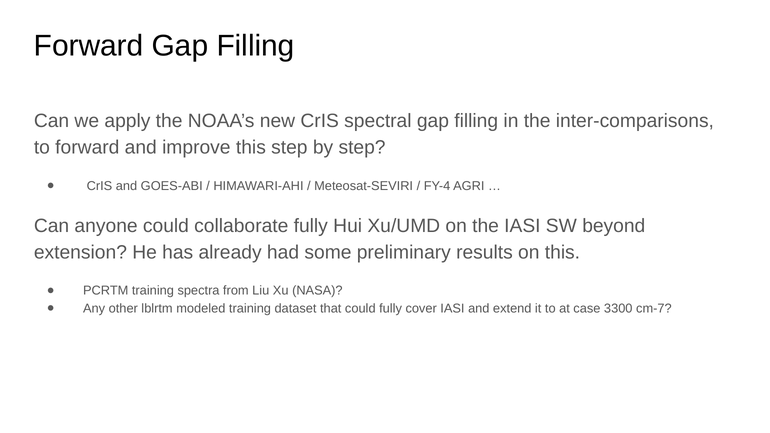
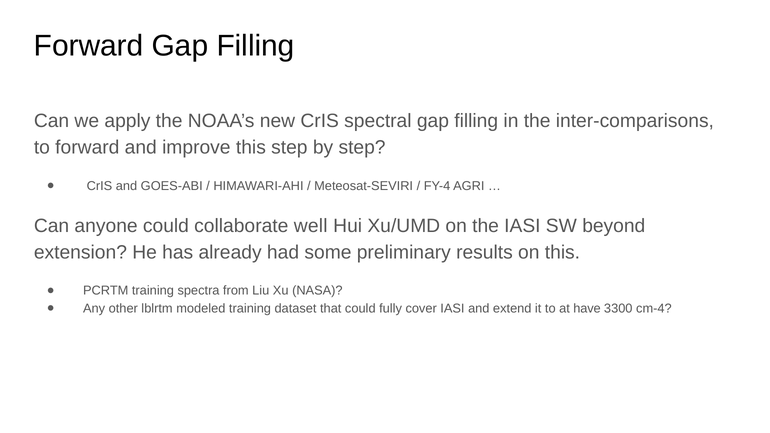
collaborate fully: fully -> well
case: case -> have
cm-7: cm-7 -> cm-4
